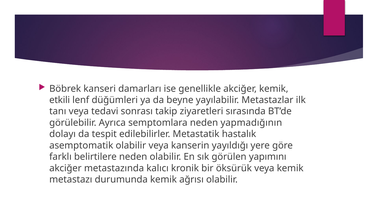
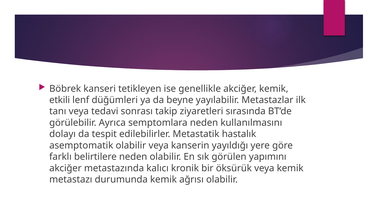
damarları: damarları -> tetikleyen
yapmadığının: yapmadığının -> kullanılmasını
